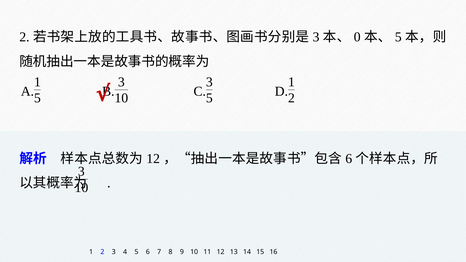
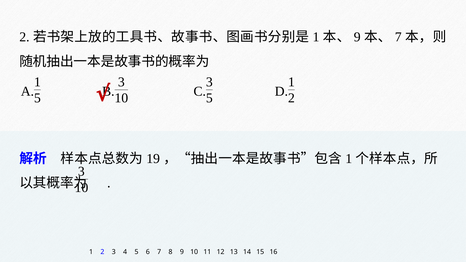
3 at (316, 37): 3 -> 1
0 at (357, 37): 0 -> 9
5 at (398, 37): 5 -> 7
12 at (153, 159): 12 -> 19
6 at (349, 159): 6 -> 1
